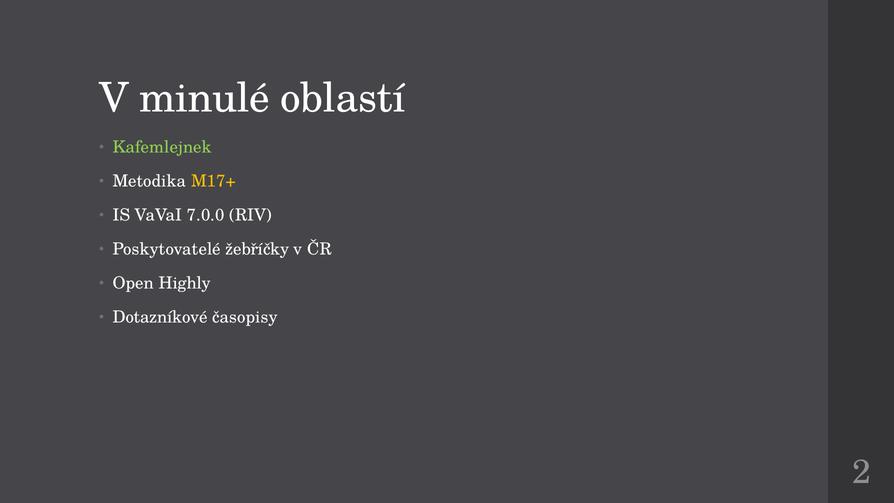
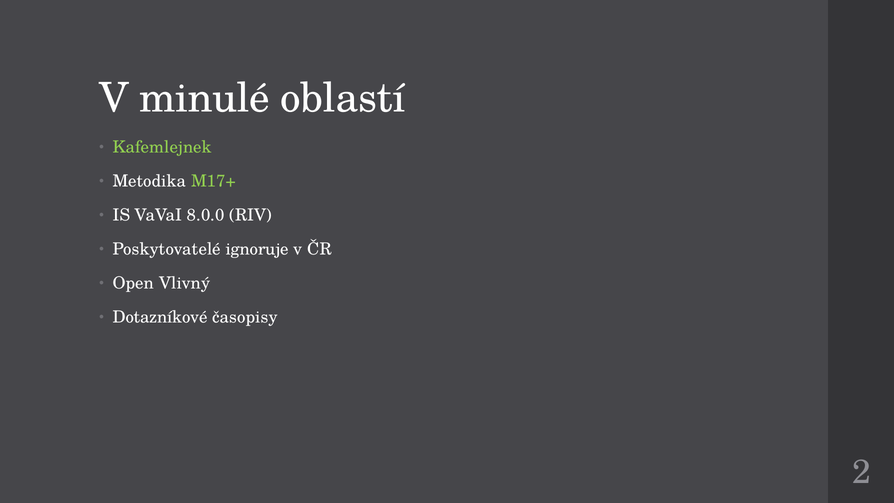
M17+ colour: yellow -> light green
7.0.0: 7.0.0 -> 8.0.0
žebříčky: žebříčky -> ignoruje
Highly: Highly -> Vlivný
